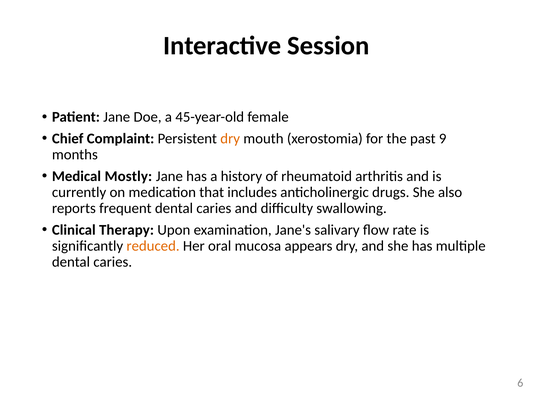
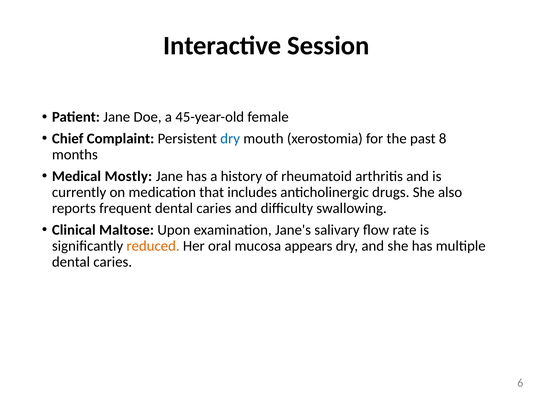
dry at (230, 139) colour: orange -> blue
9: 9 -> 8
Therapy: Therapy -> Maltose
